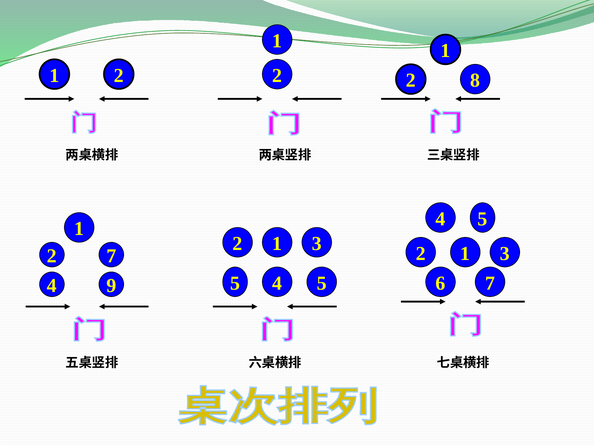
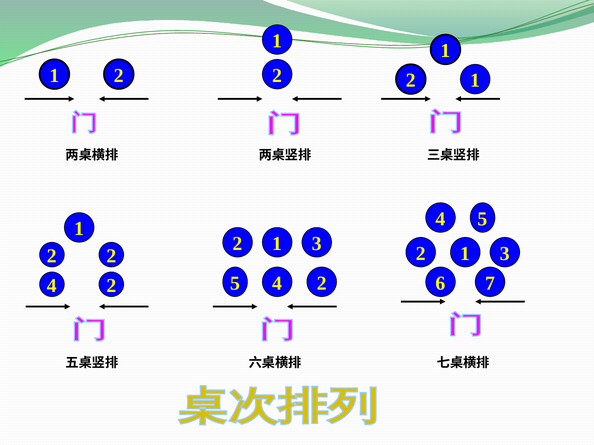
8 at (475, 81): 8 -> 1
2 7: 7 -> 2
5 5: 5 -> 2
4 9: 9 -> 2
